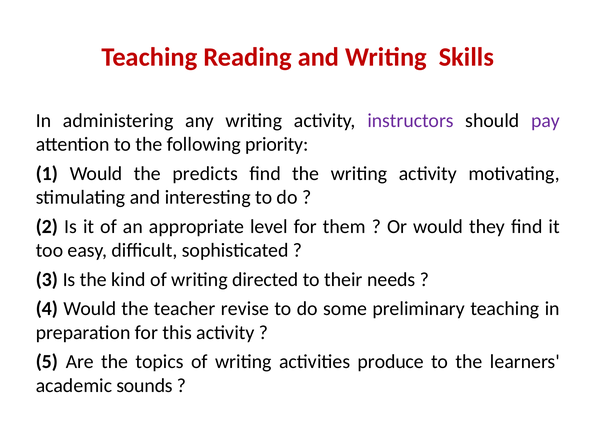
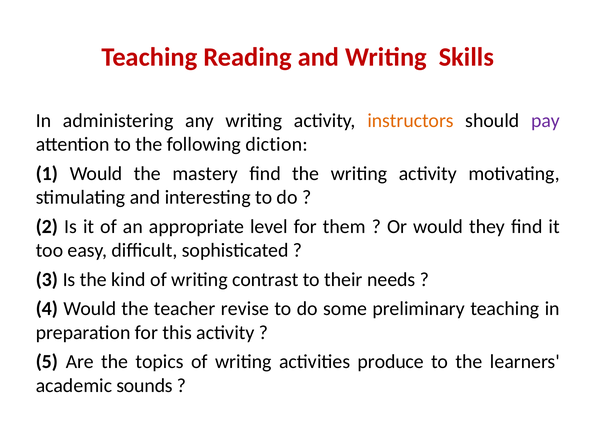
instructors colour: purple -> orange
priority: priority -> diction
predicts: predicts -> mastery
directed: directed -> contrast
